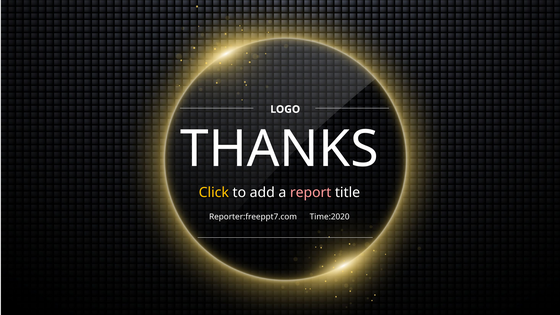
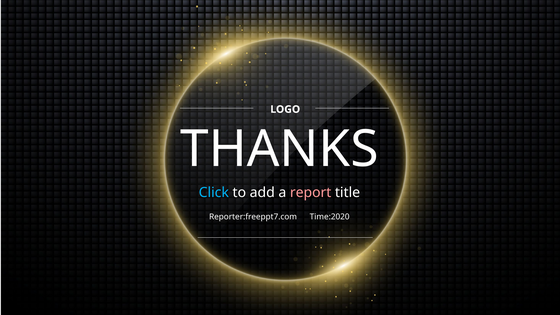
Click colour: yellow -> light blue
